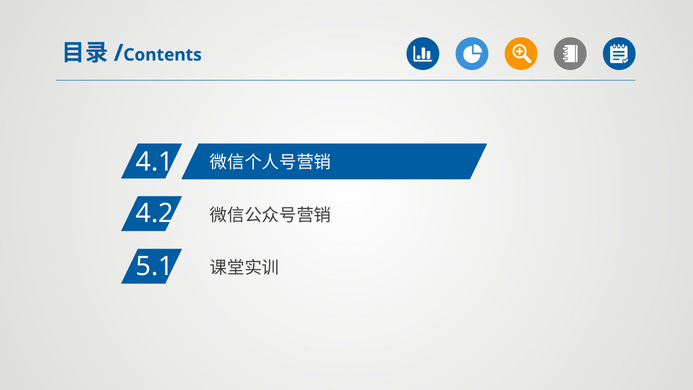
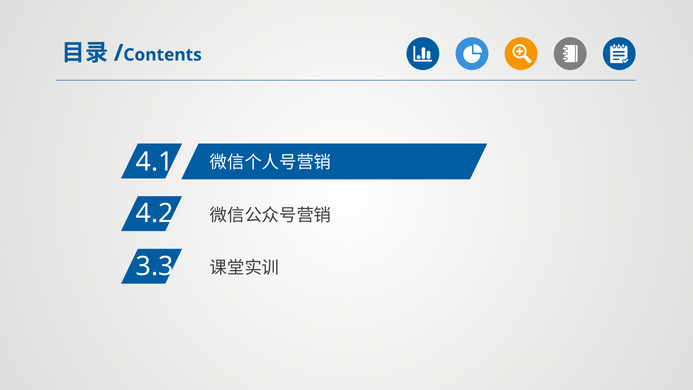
5.1: 5.1 -> 3.3
